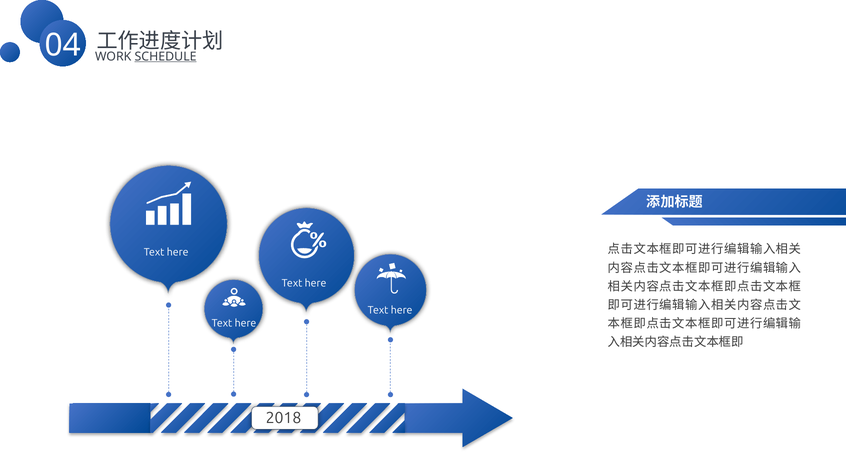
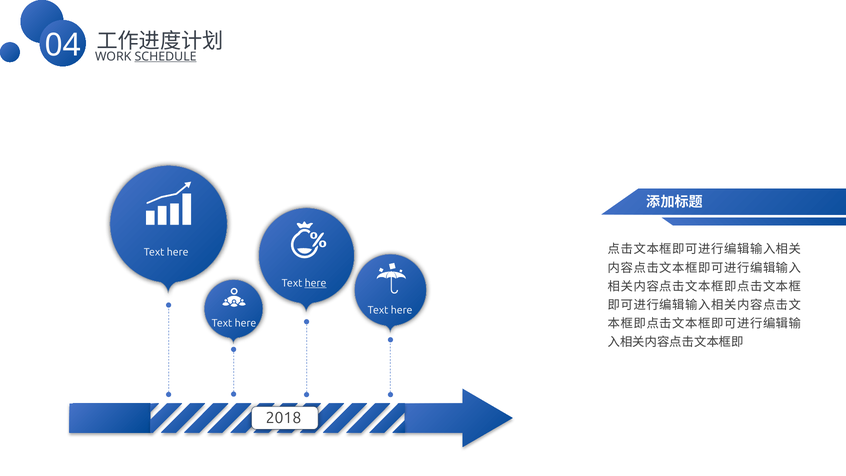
here at (316, 283) underline: none -> present
